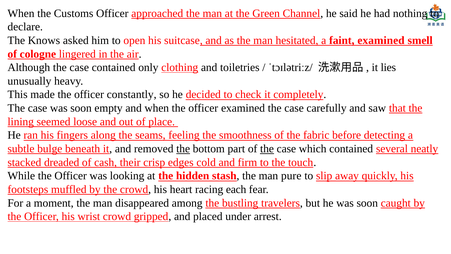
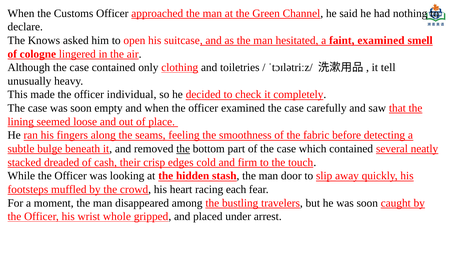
lies: lies -> tell
constantly: constantly -> individual
the at (267, 149) underline: present -> none
pure: pure -> door
wrist crowd: crowd -> whole
